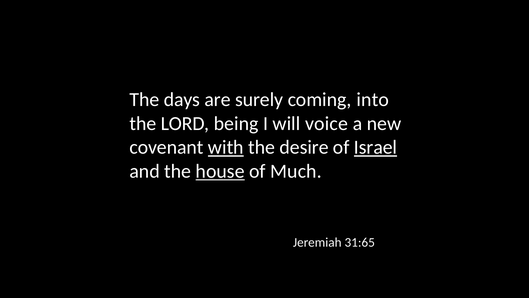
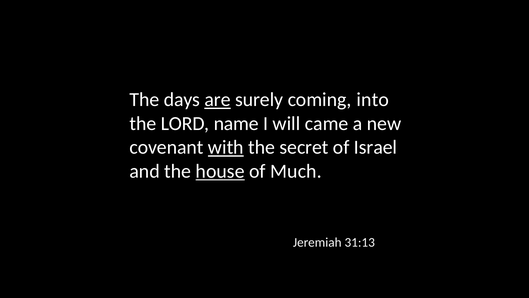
are underline: none -> present
being: being -> name
voice: voice -> came
desire: desire -> secret
Israel underline: present -> none
31:65: 31:65 -> 31:13
